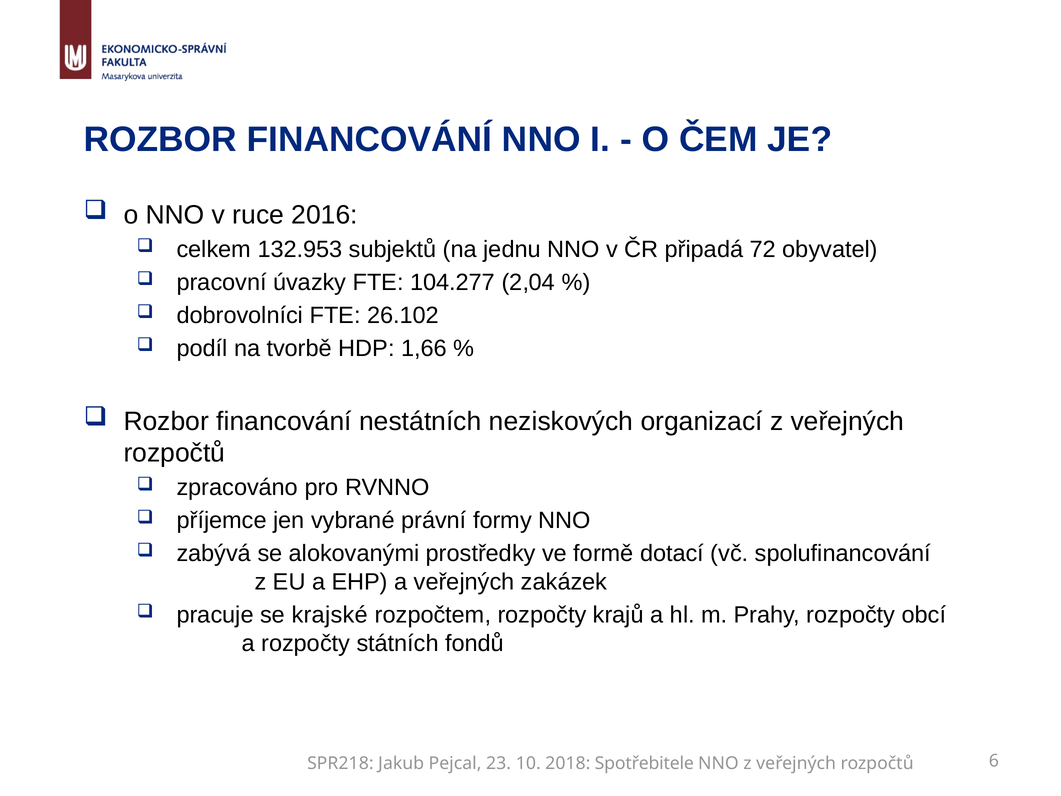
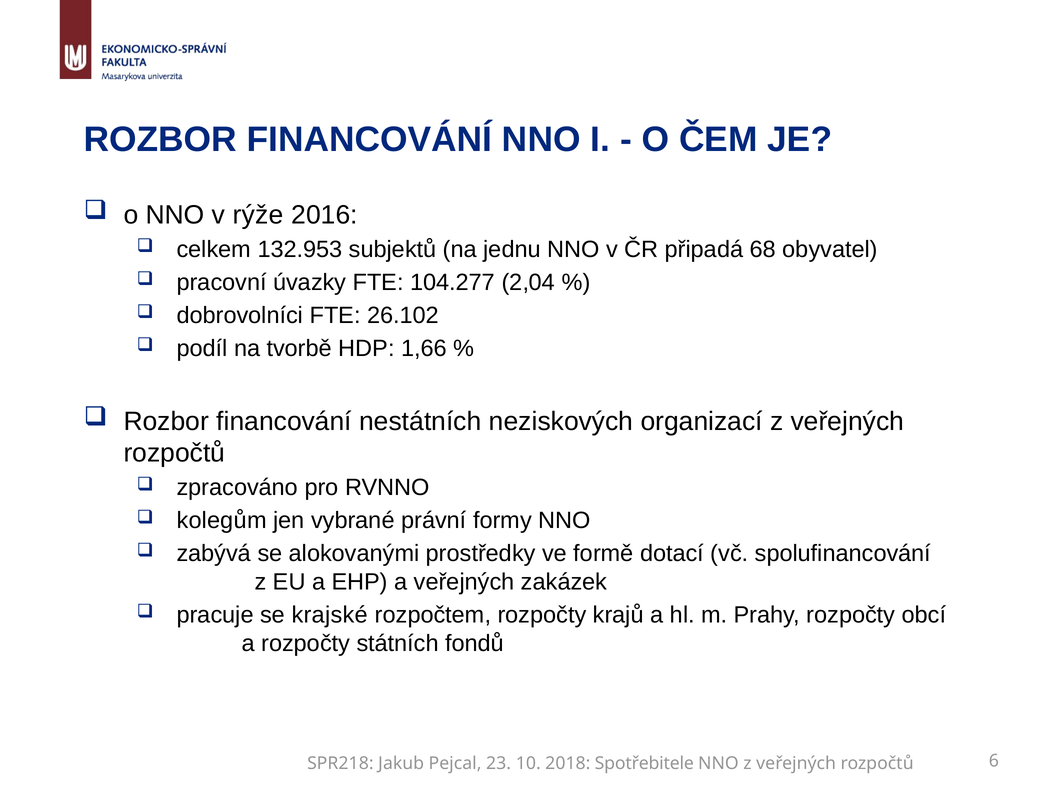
ruce: ruce -> rýže
72: 72 -> 68
příjemce: příjemce -> kolegům
